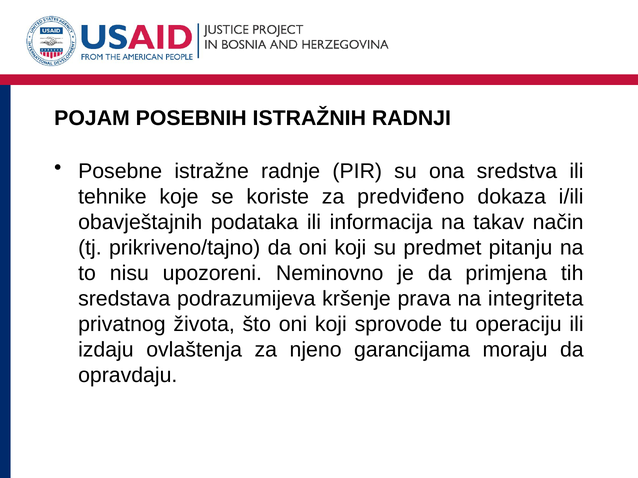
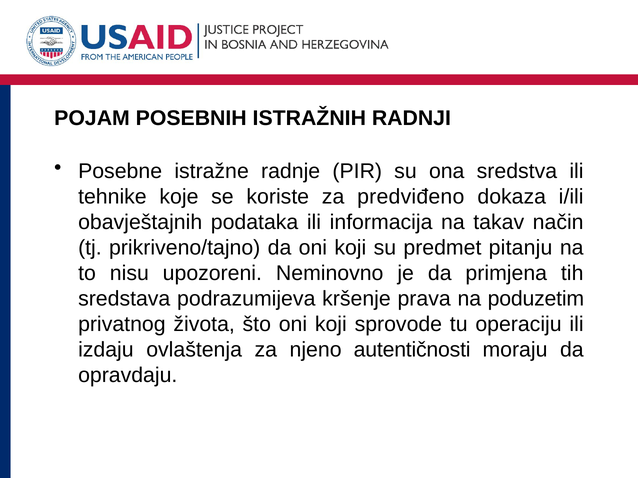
integriteta: integriteta -> poduzetim
garancijama: garancijama -> autentičnosti
